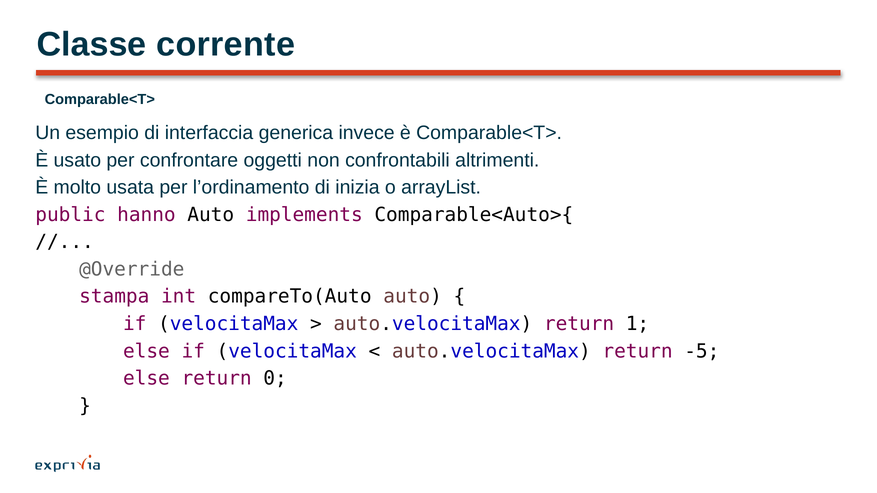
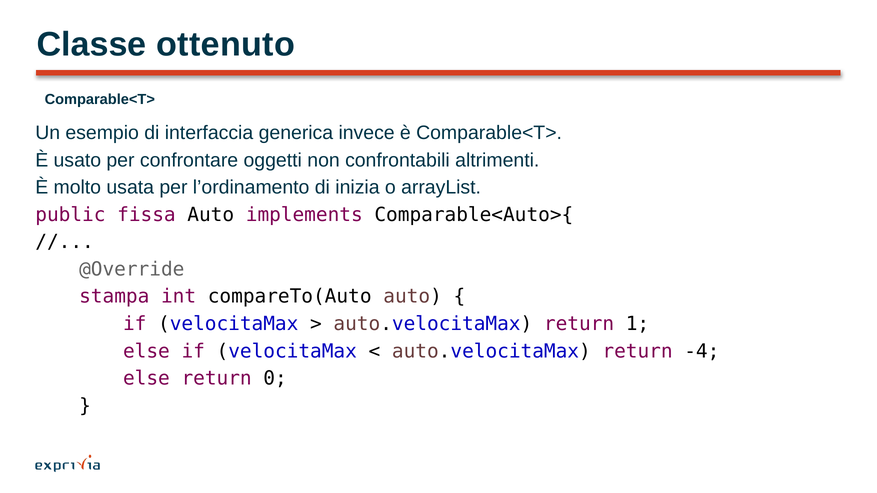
corrente: corrente -> ottenuto
hanno: hanno -> fissa
-5: -5 -> -4
